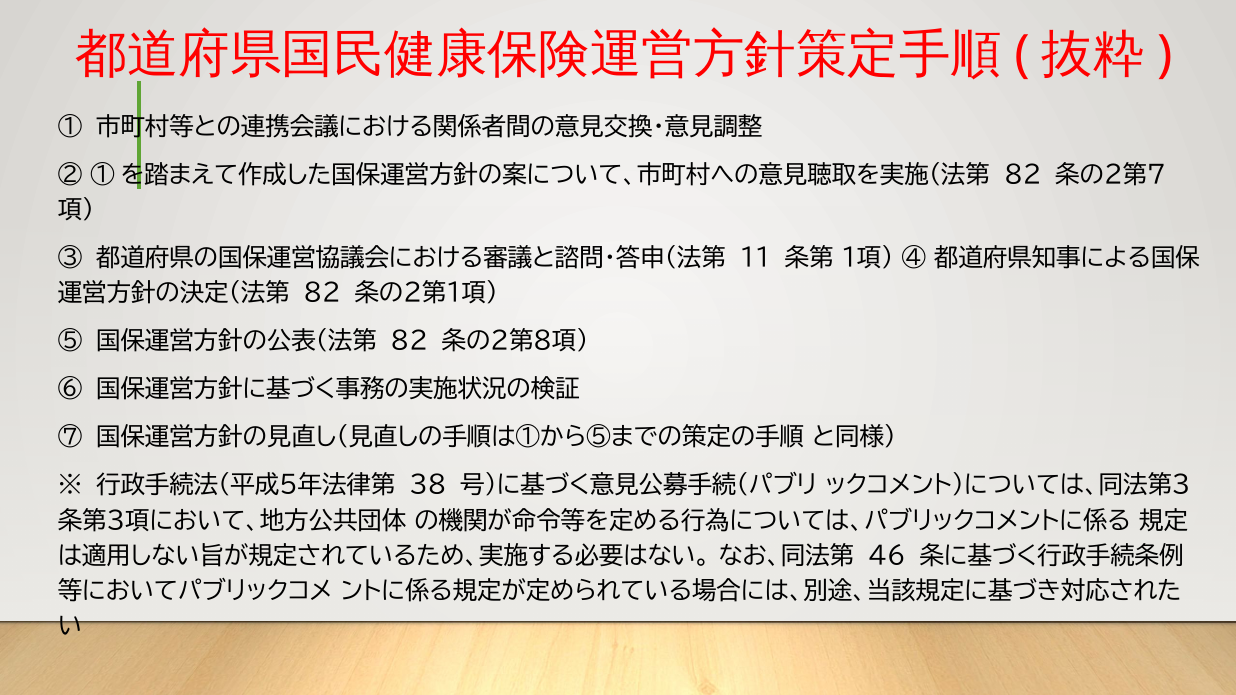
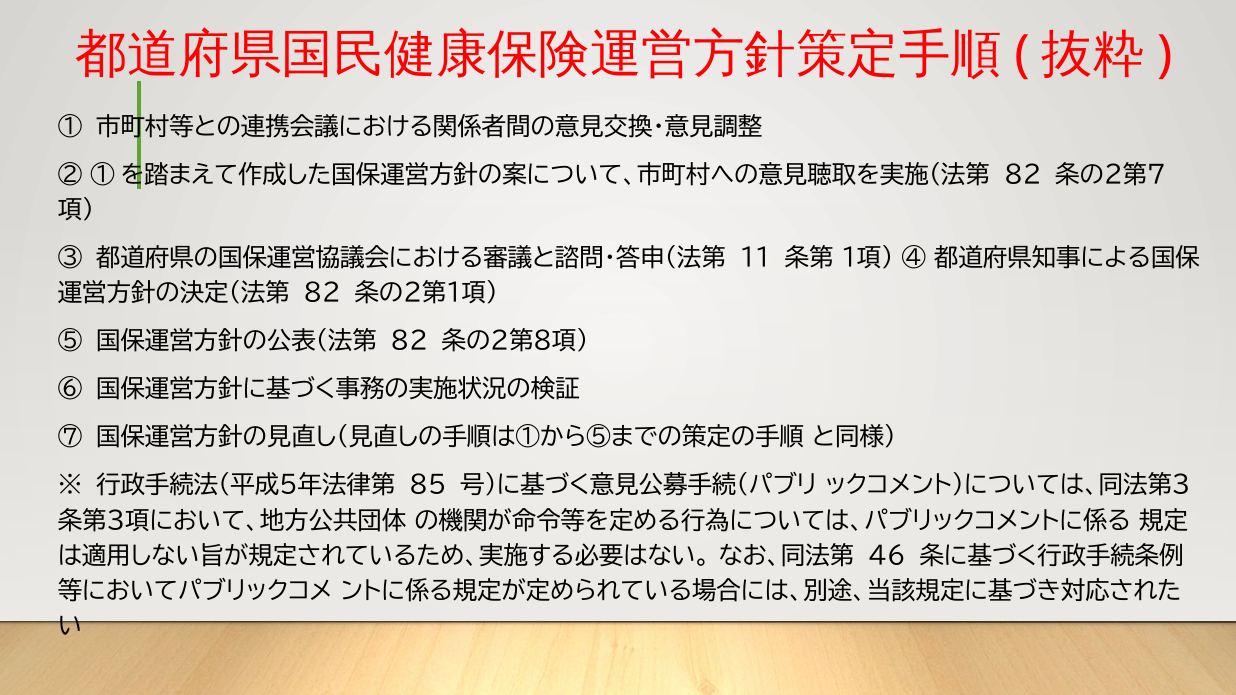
38: 38 -> 85
